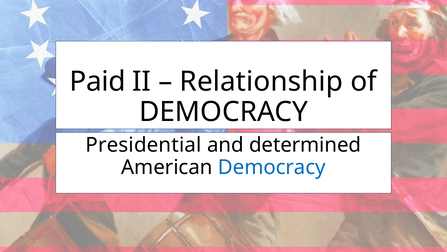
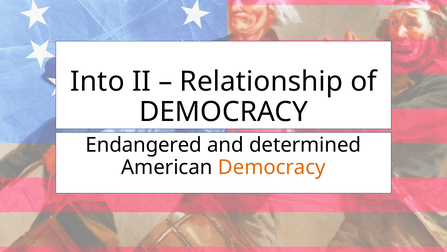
Paid: Paid -> Into
Presidential: Presidential -> Endangered
Democracy at (272, 167) colour: blue -> orange
